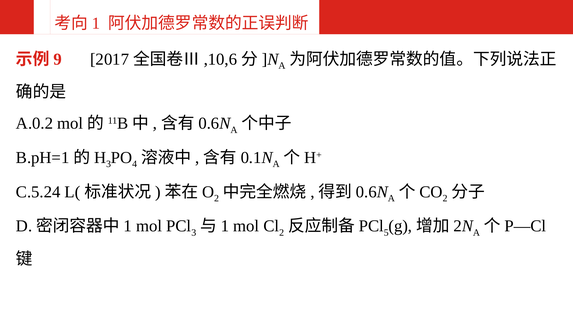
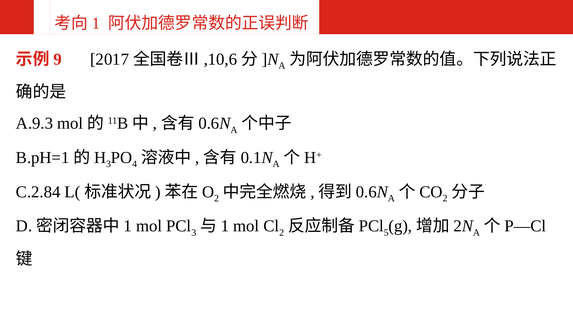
A.0.2: A.0.2 -> A.9.3
C.5.24: C.5.24 -> C.2.84
